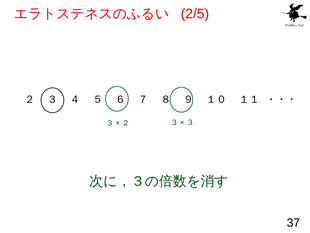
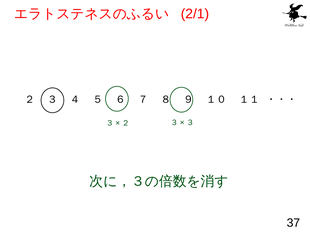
2/5: 2/5 -> 2/1
